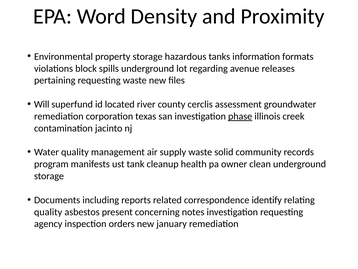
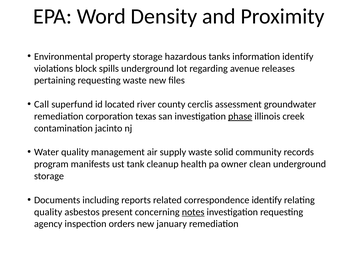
information formats: formats -> identify
Will: Will -> Call
notes underline: none -> present
